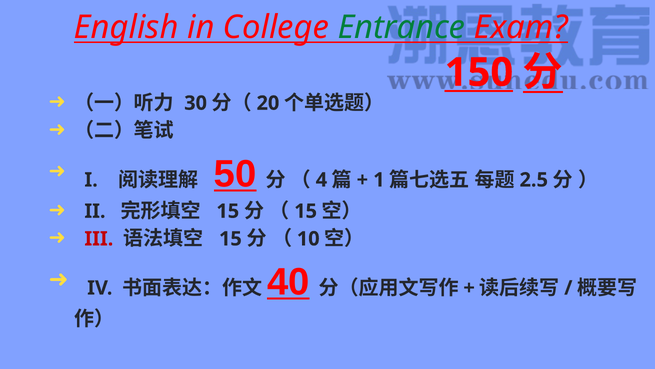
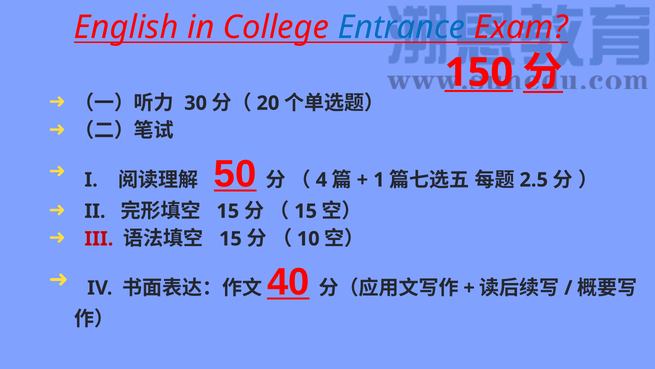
Entrance colour: green -> blue
